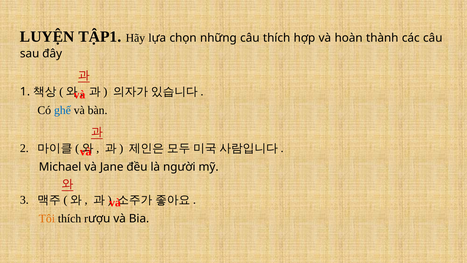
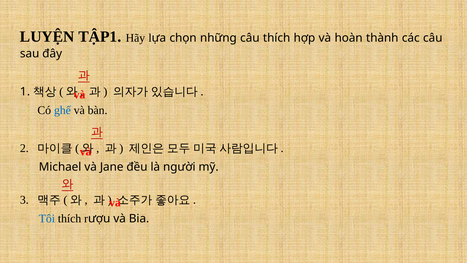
Tôi colour: orange -> blue
